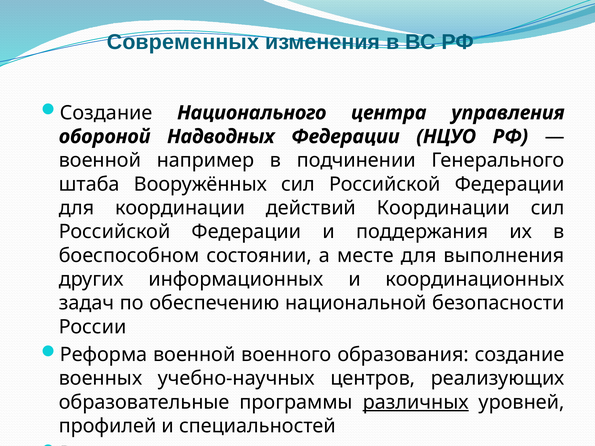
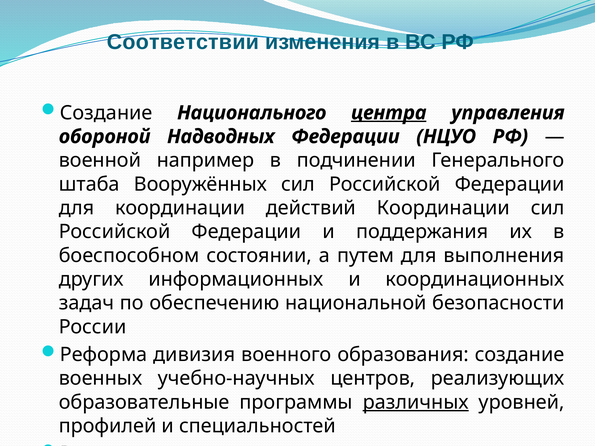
Современных: Современных -> Соответствии
центра underline: none -> present
месте: месте -> путем
Реформа военной: военной -> дивизия
